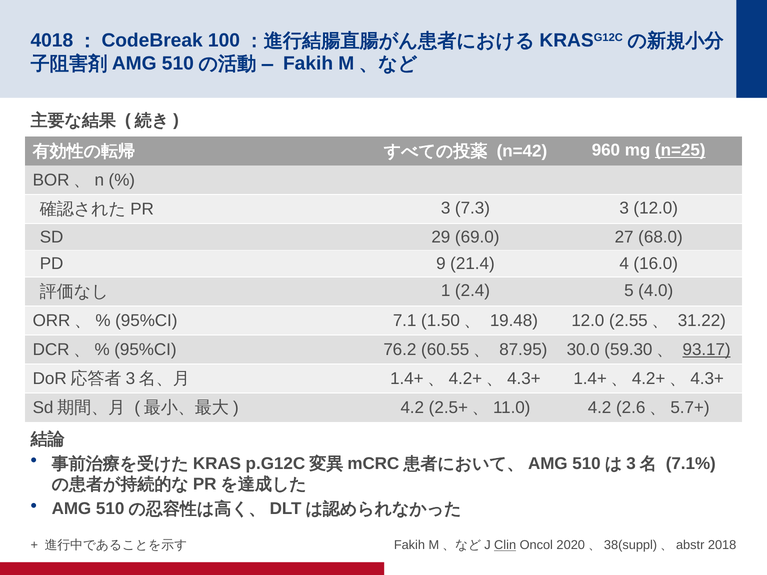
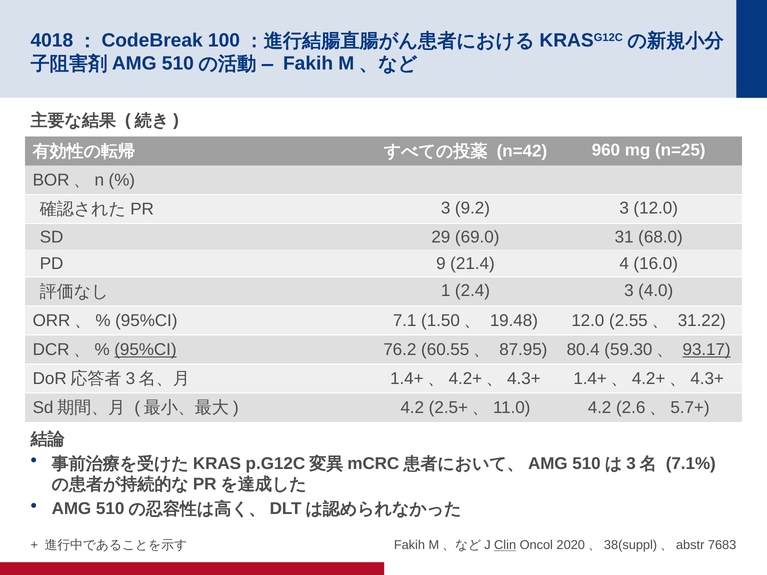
n=25 underline: present -> none
7.3: 7.3 -> 9.2
27: 27 -> 31
2.4 5: 5 -> 3
95%CI at (145, 350) underline: none -> present
30.0: 30.0 -> 80.4
2018: 2018 -> 7683
